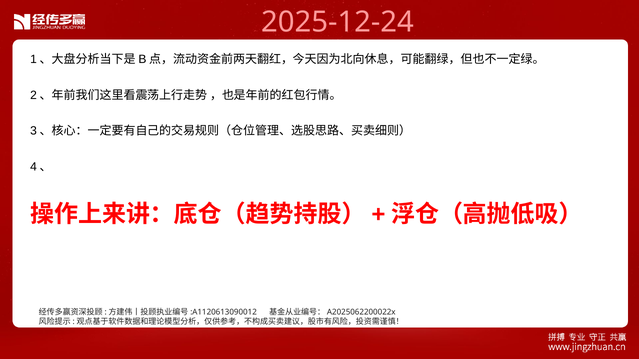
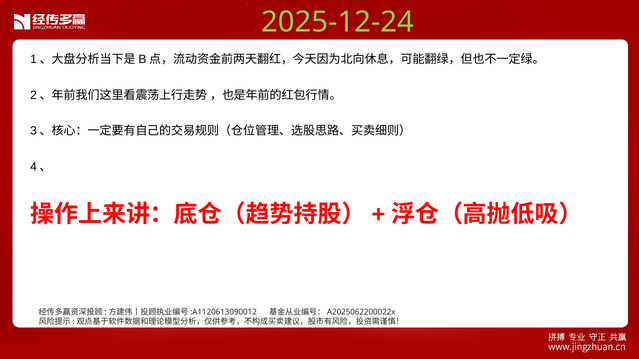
2025-12-24 colour: pink -> light green
